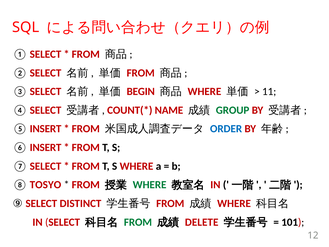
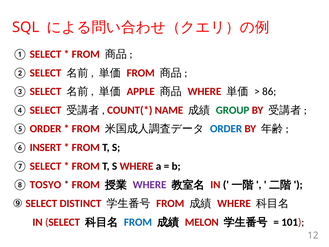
BEGIN: BEGIN -> APPLE
11: 11 -> 86
⑤ INSERT: INSERT -> ORDER
WHERE at (150, 185) colour: green -> purple
FROM at (138, 222) colour: green -> blue
DELETE: DELETE -> MELON
